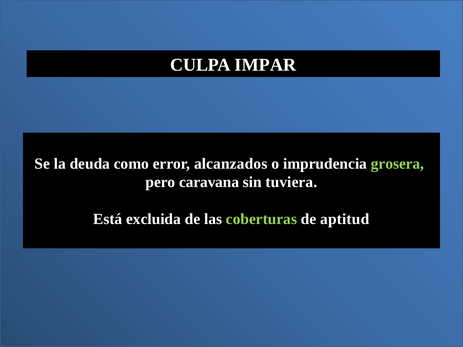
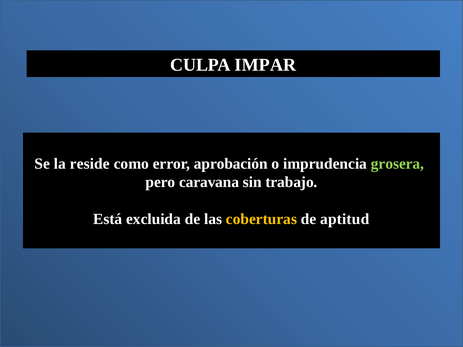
deuda: deuda -> reside
alcanzados: alcanzados -> aprobación
tuviera: tuviera -> trabajo
coberturas colour: light green -> yellow
